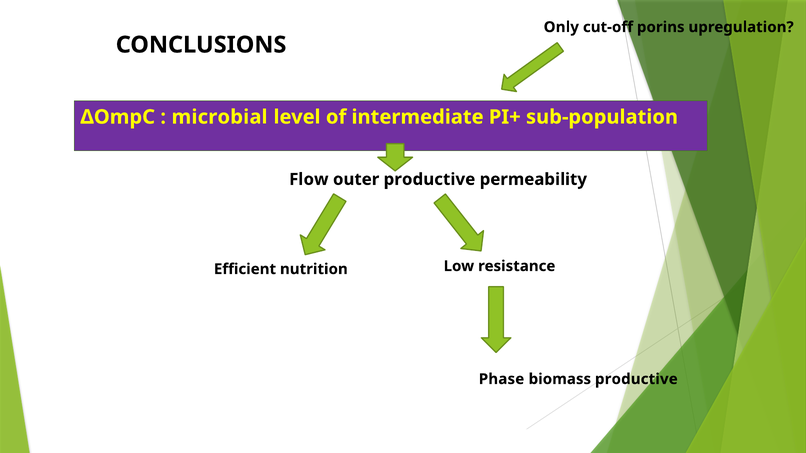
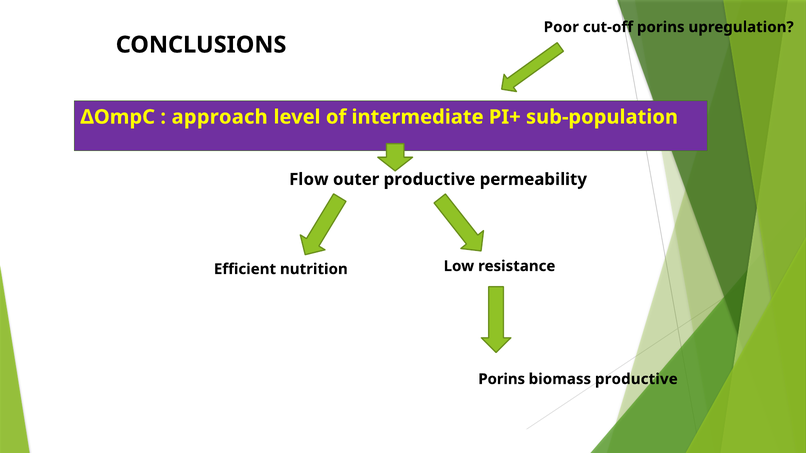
Only: Only -> Poor
microbial: microbial -> approach
Phase at (502, 379): Phase -> Porins
